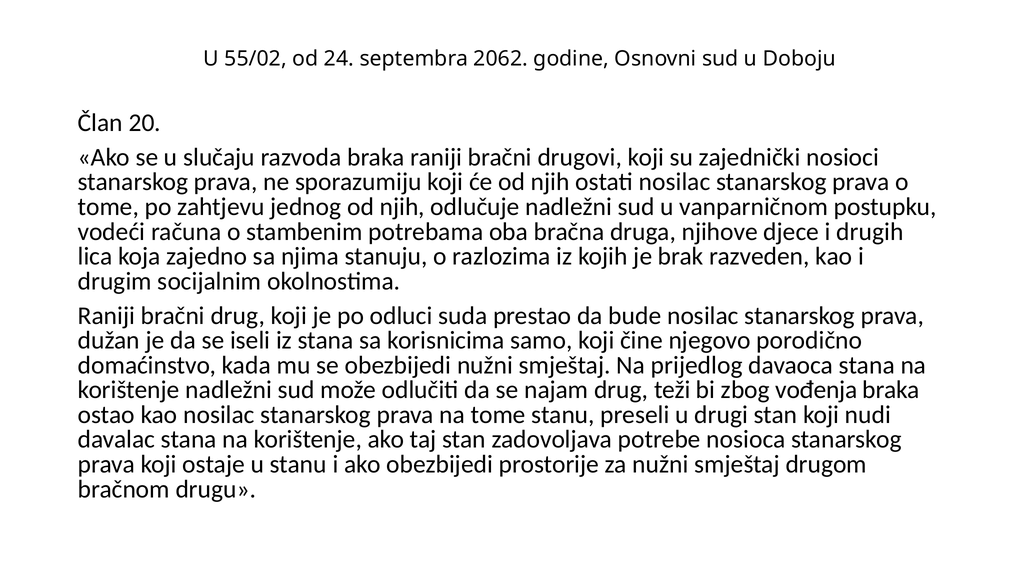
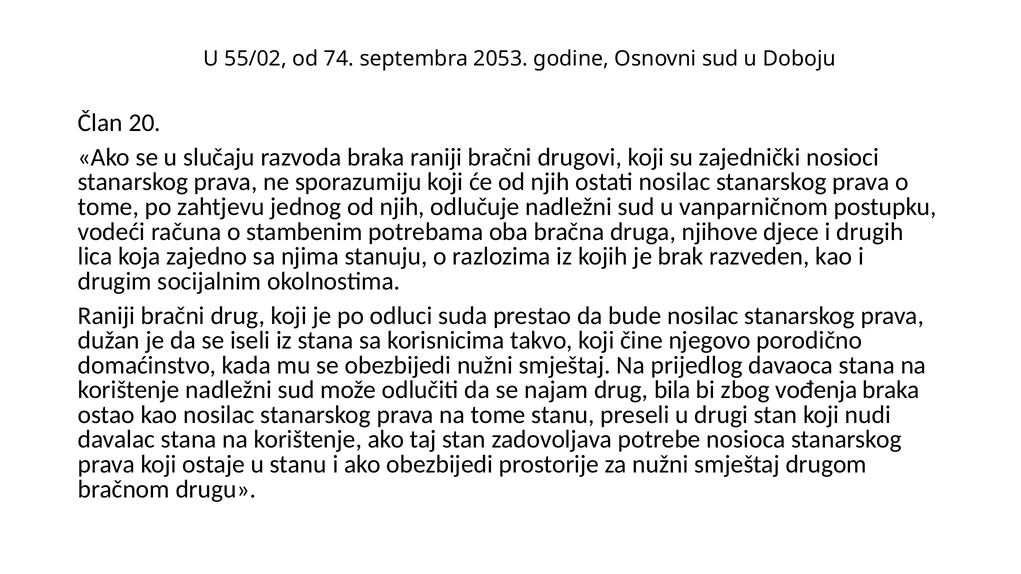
24: 24 -> 74
2062: 2062 -> 2053
samo: samo -> takvo
teži: teži -> bila
